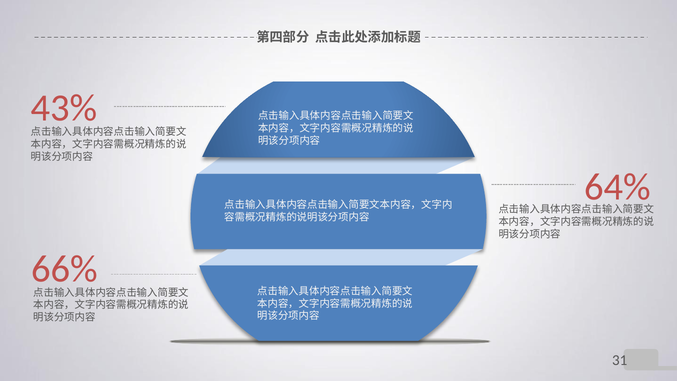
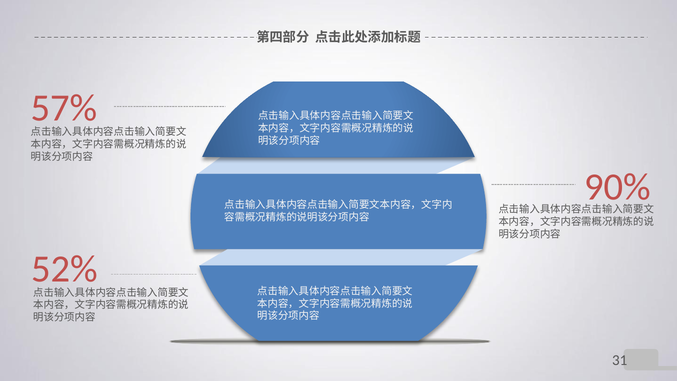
43%: 43% -> 57%
64%: 64% -> 90%
66%: 66% -> 52%
